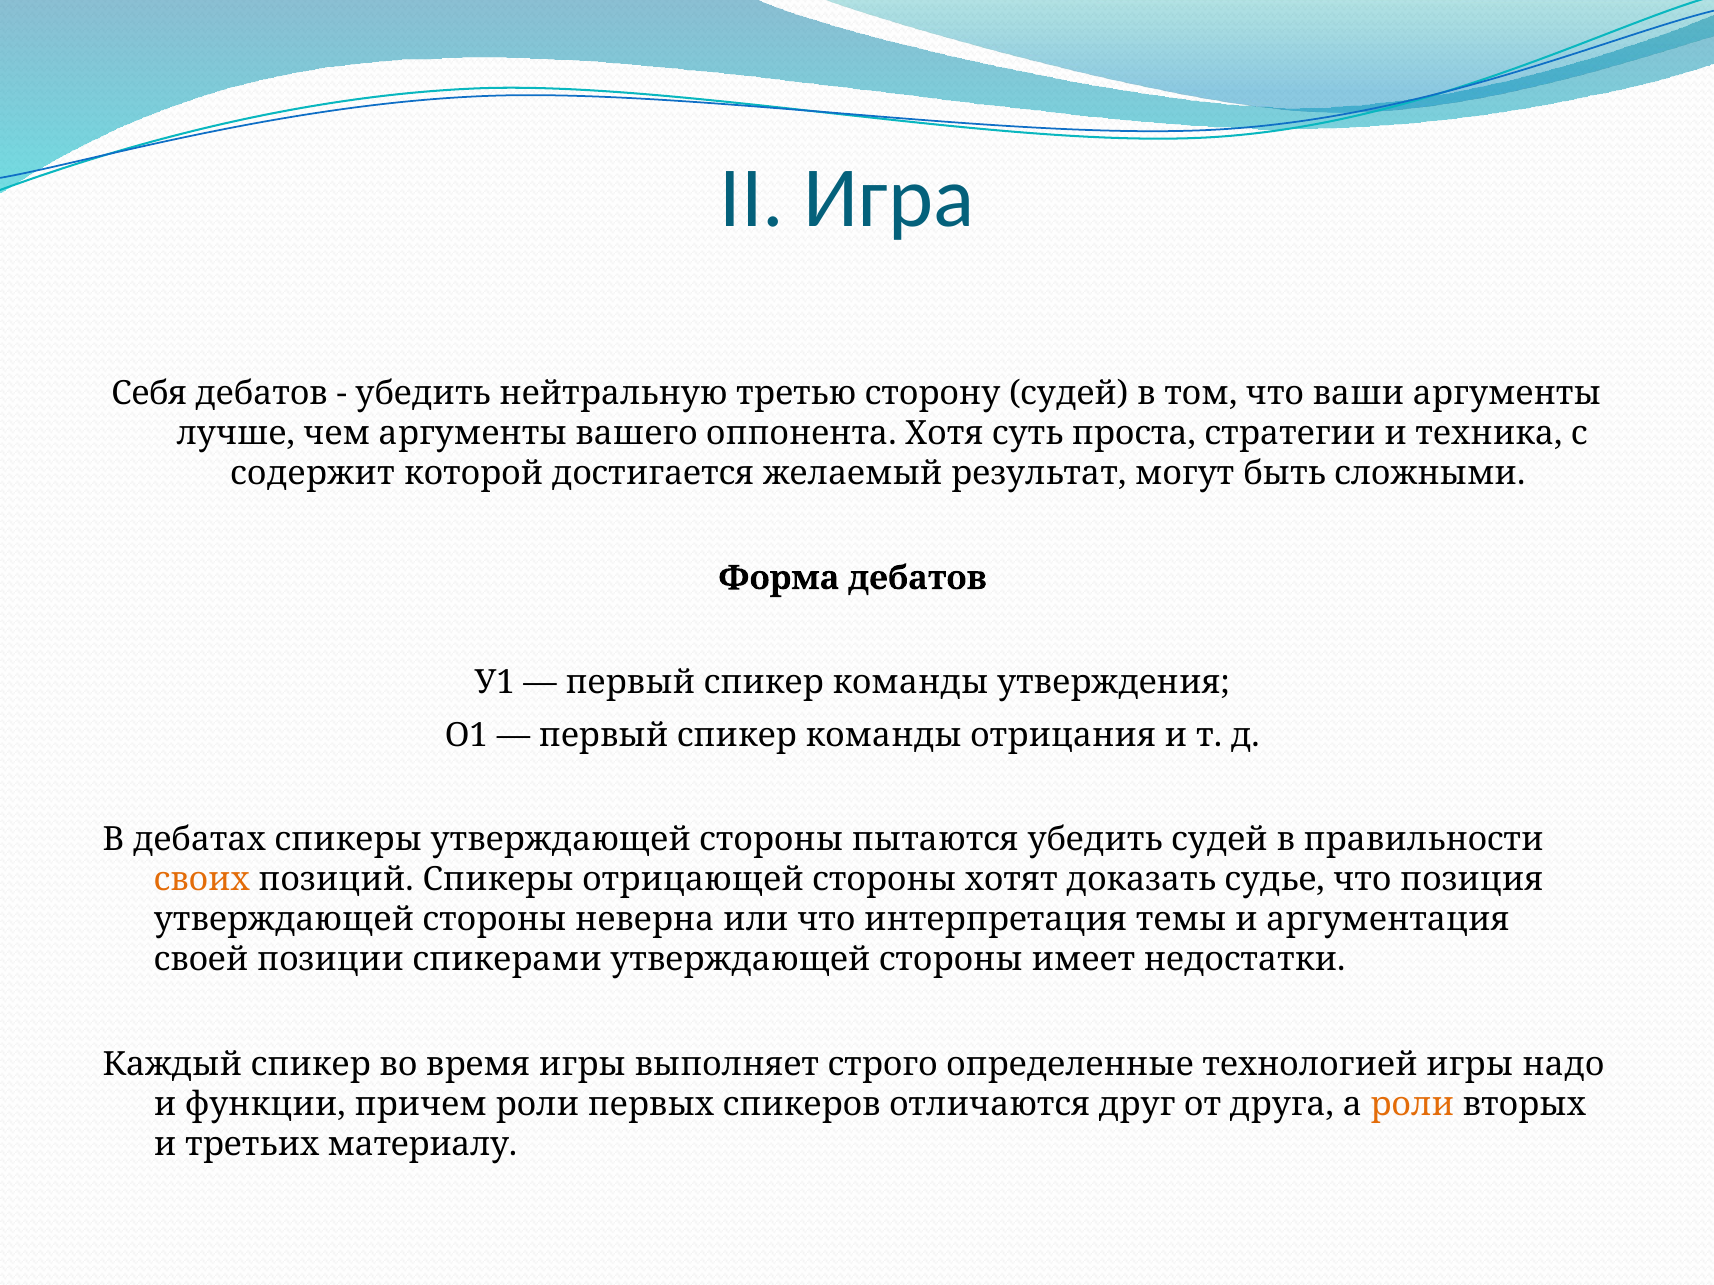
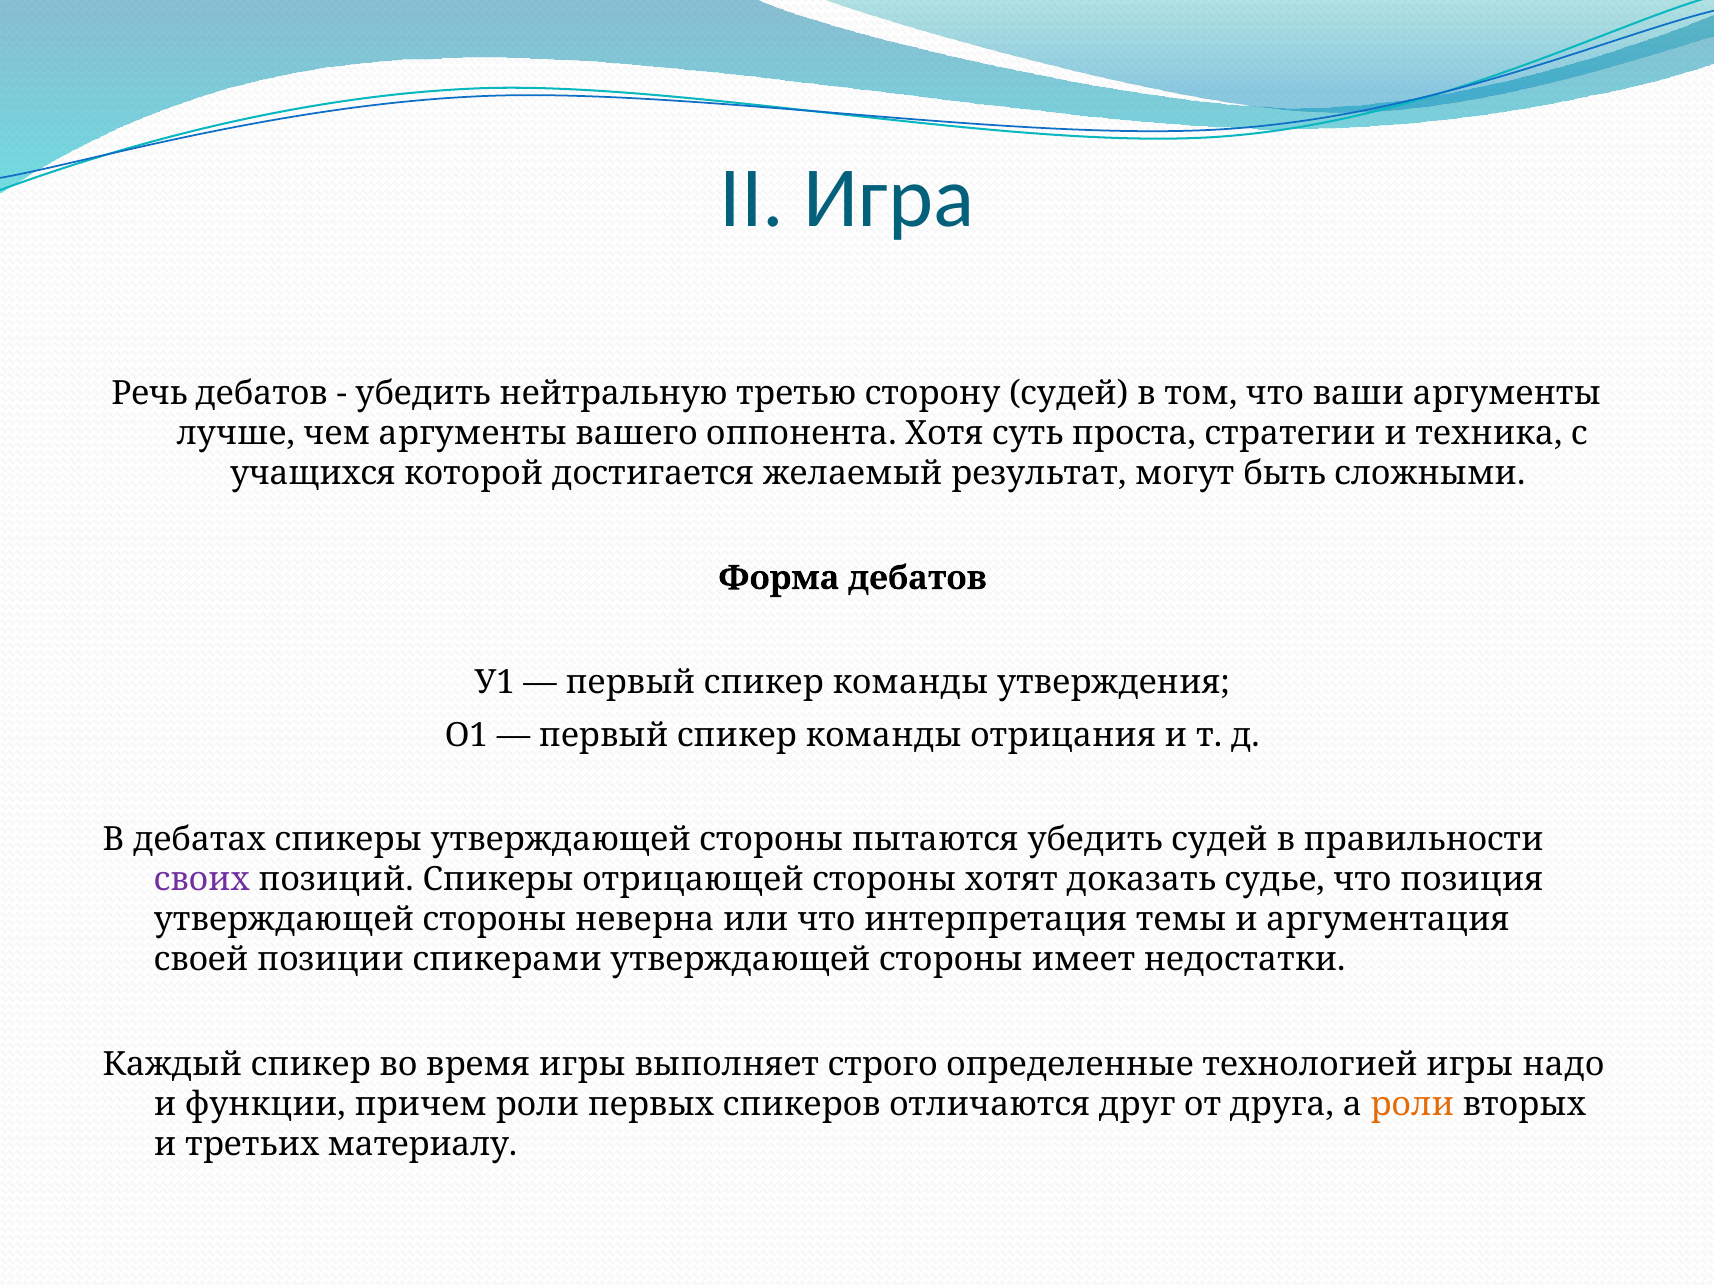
Себя: Себя -> Речь
содержит: содержит -> учащихся
своих colour: orange -> purple
